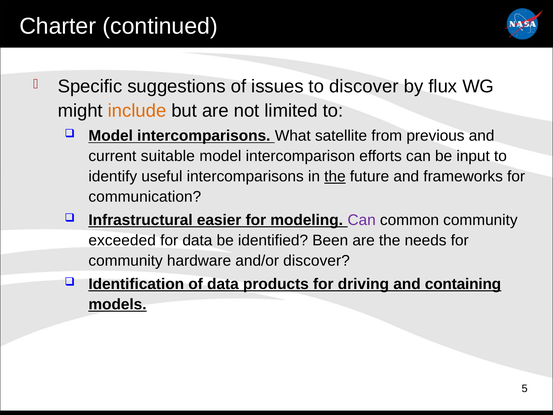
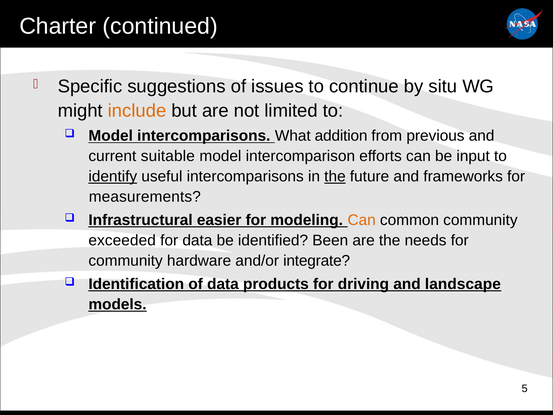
to discover: discover -> continue
flux: flux -> situ
satellite: satellite -> addition
identify underline: none -> present
communication: communication -> measurements
Can at (362, 220) colour: purple -> orange
and/or discover: discover -> integrate
containing: containing -> landscape
